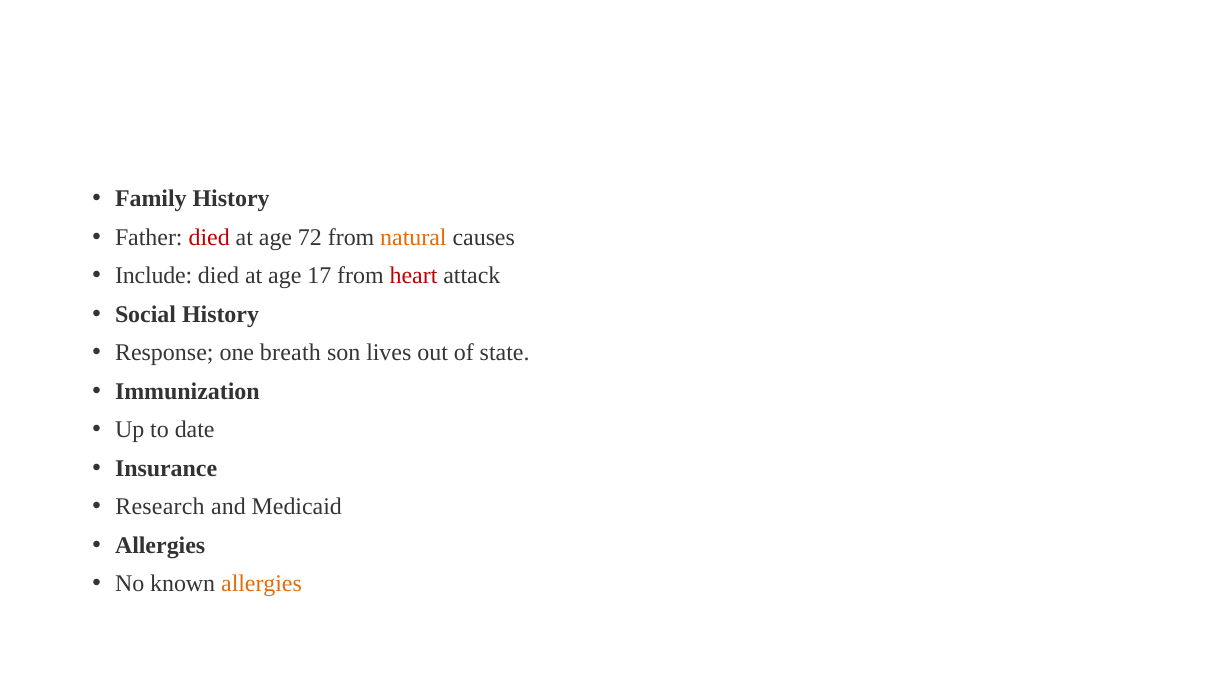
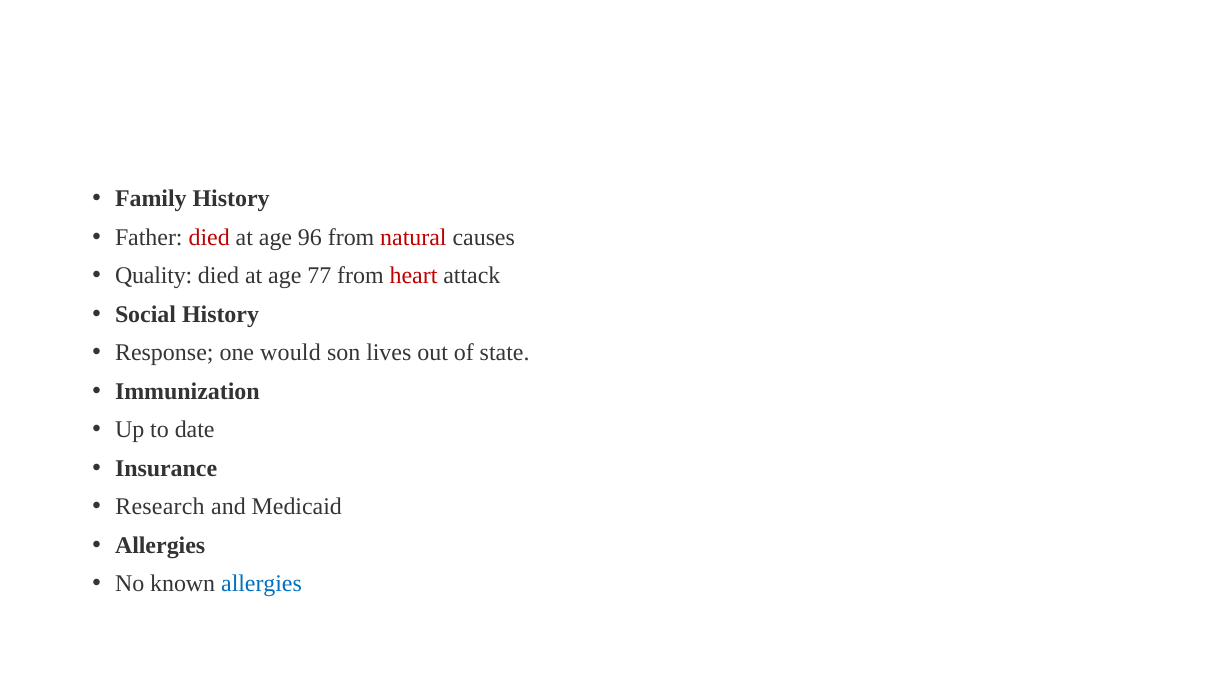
72: 72 -> 96
natural colour: orange -> red
Include: Include -> Quality
17: 17 -> 77
breath: breath -> would
allergies at (262, 584) colour: orange -> blue
